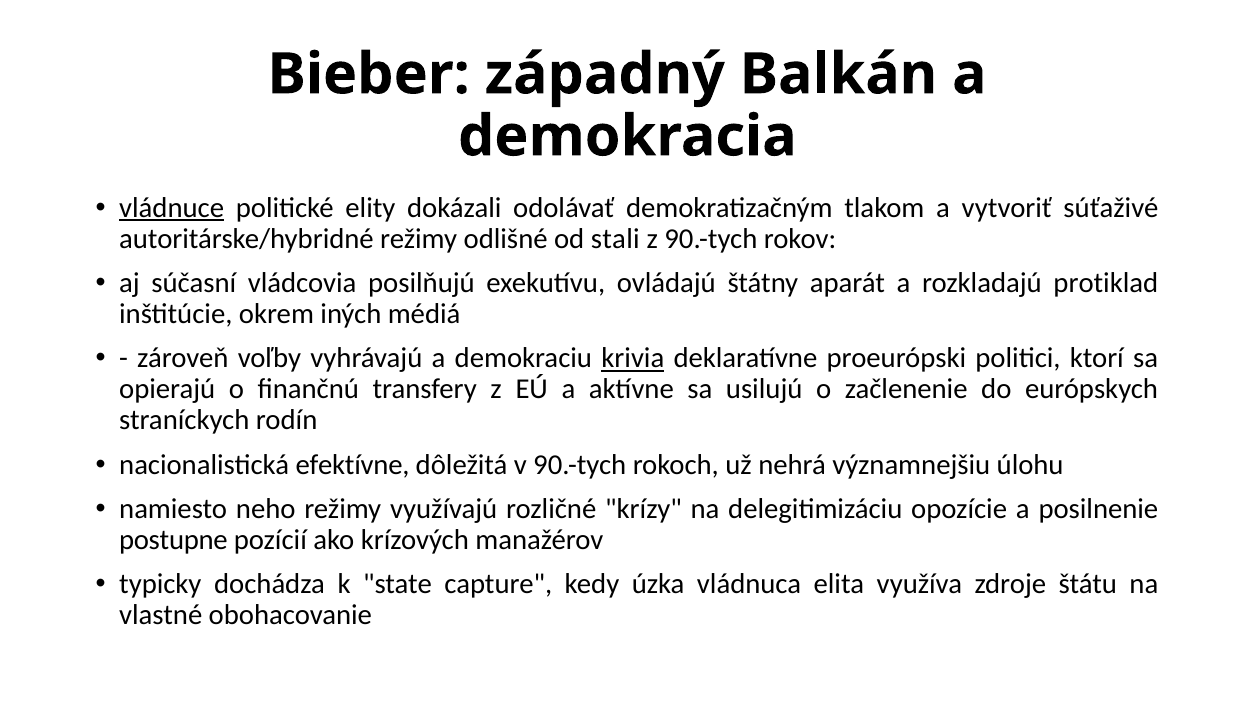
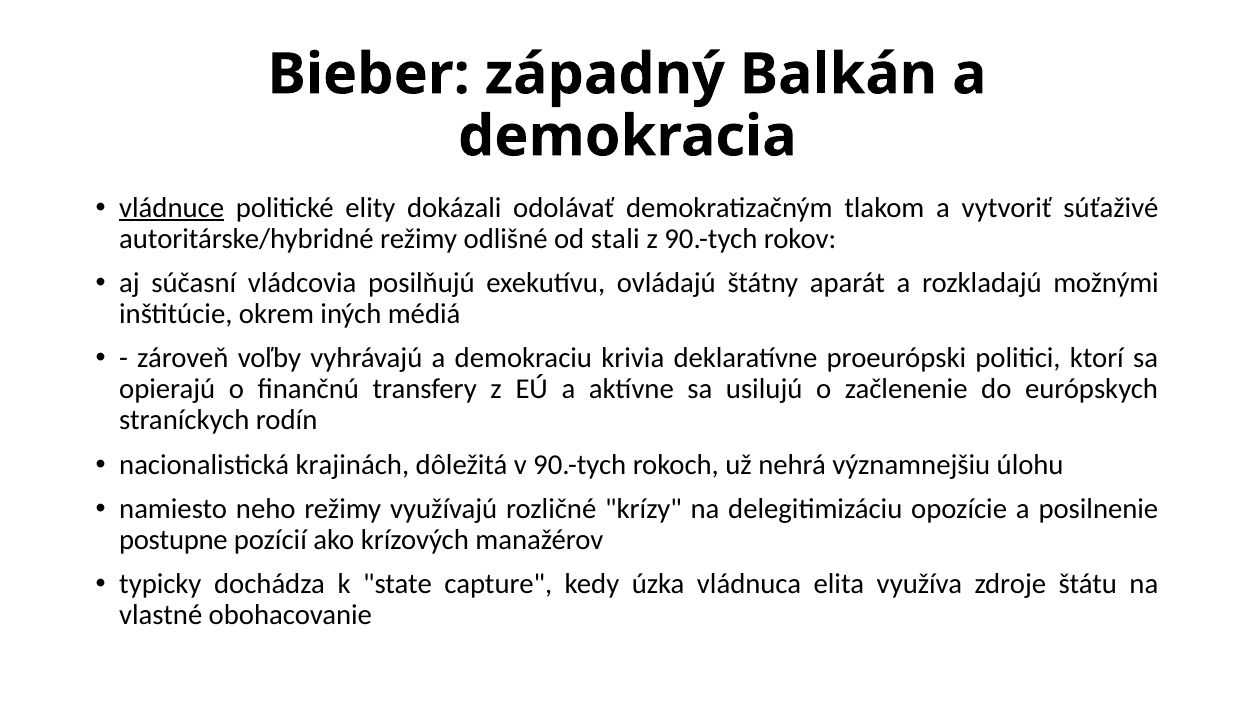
protiklad: protiklad -> možnými
krivia underline: present -> none
efektívne: efektívne -> krajinách
